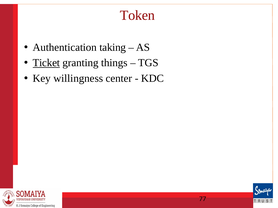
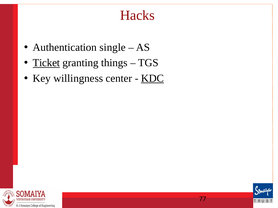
Token: Token -> Hacks
taking: taking -> single
KDC underline: none -> present
